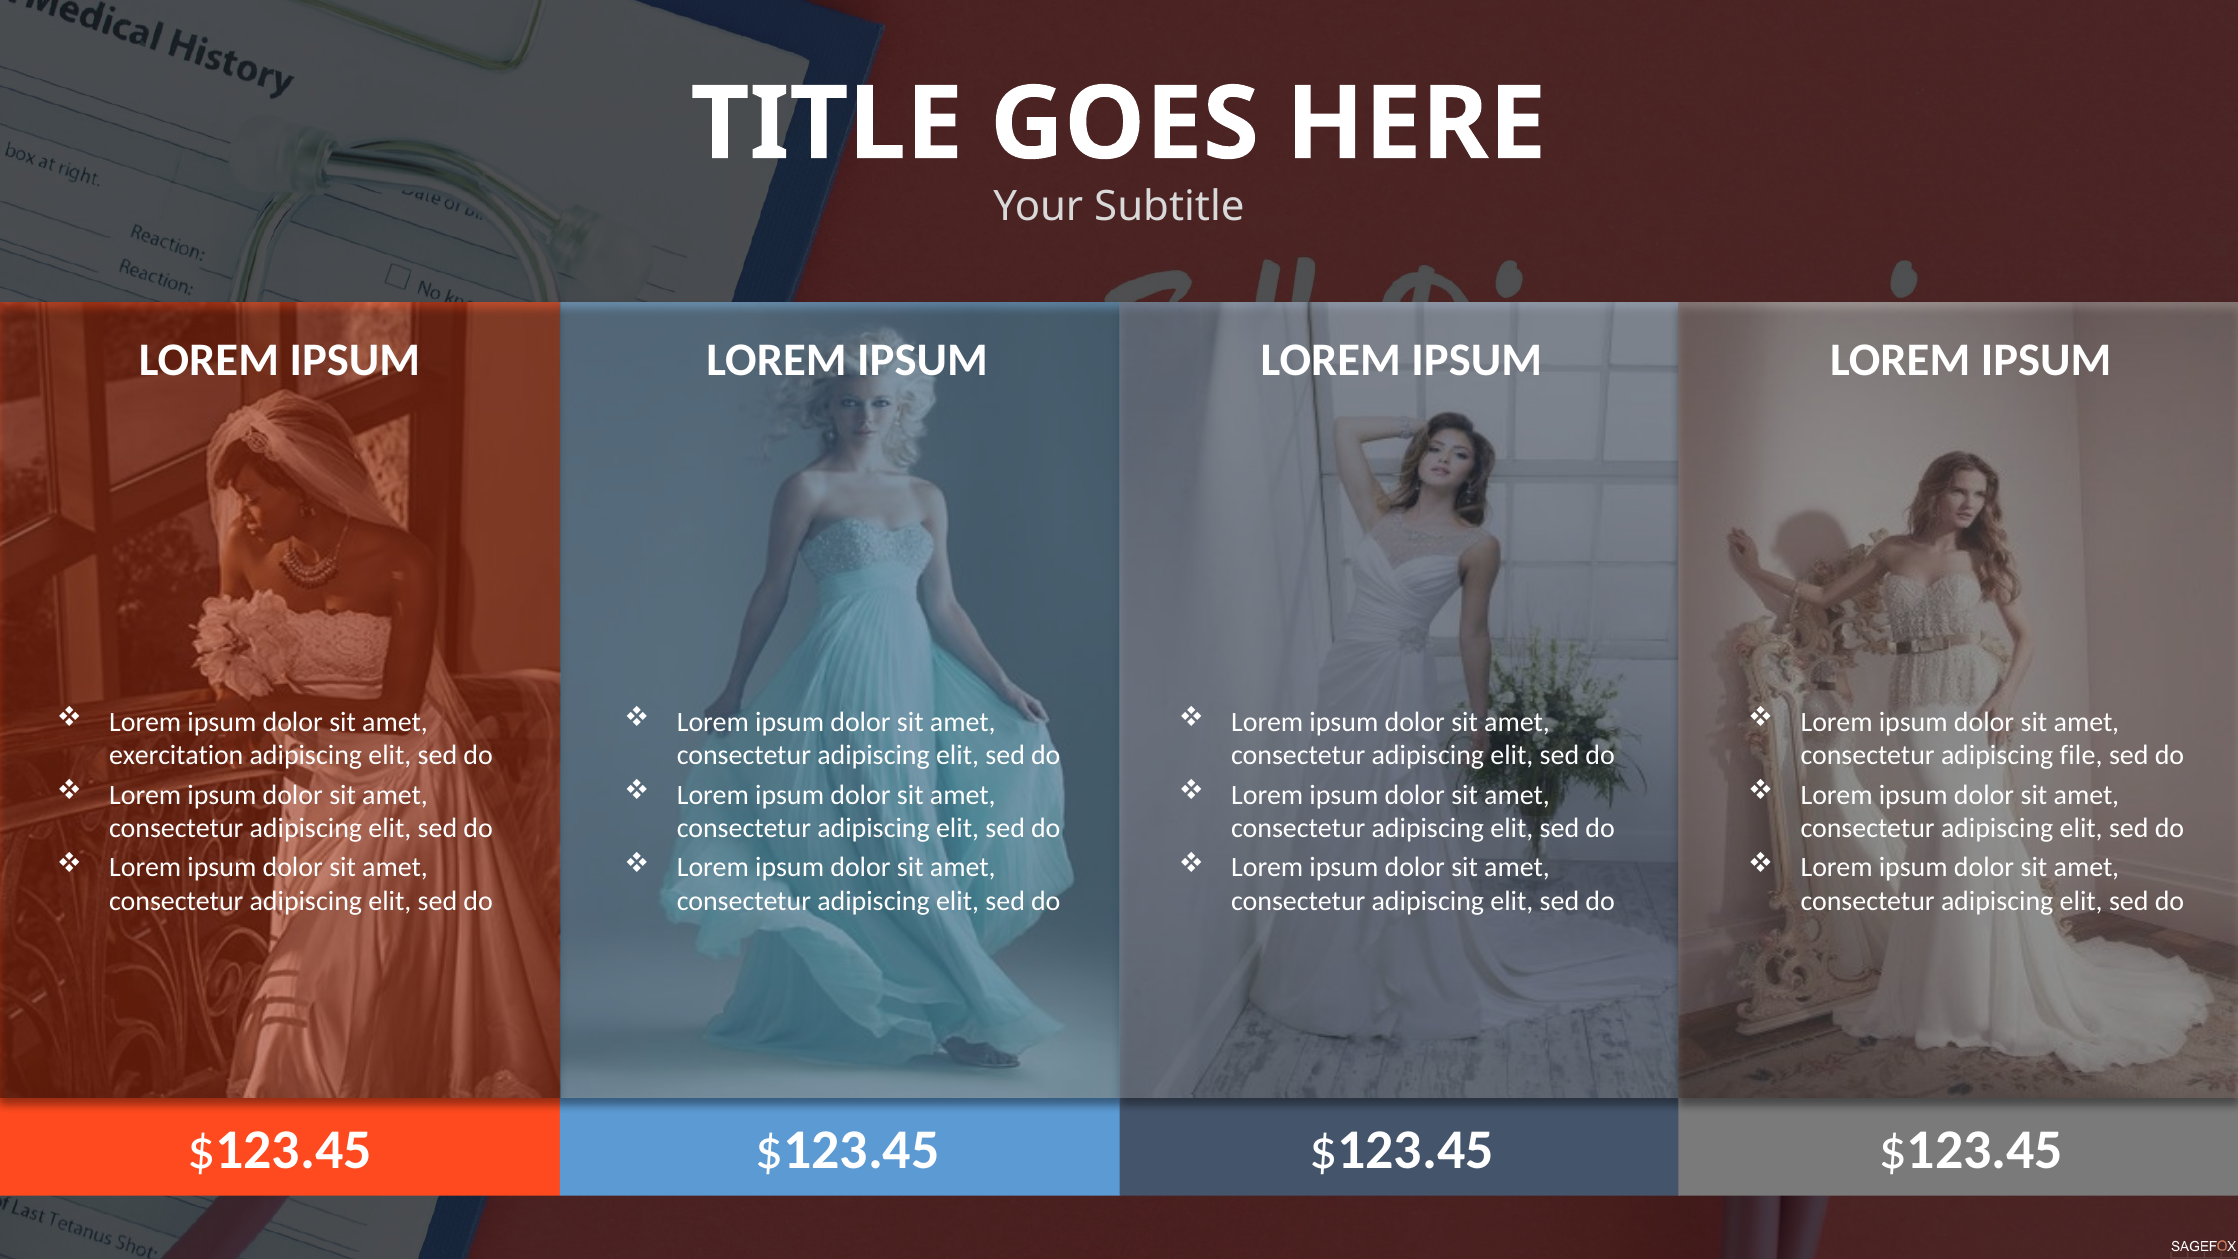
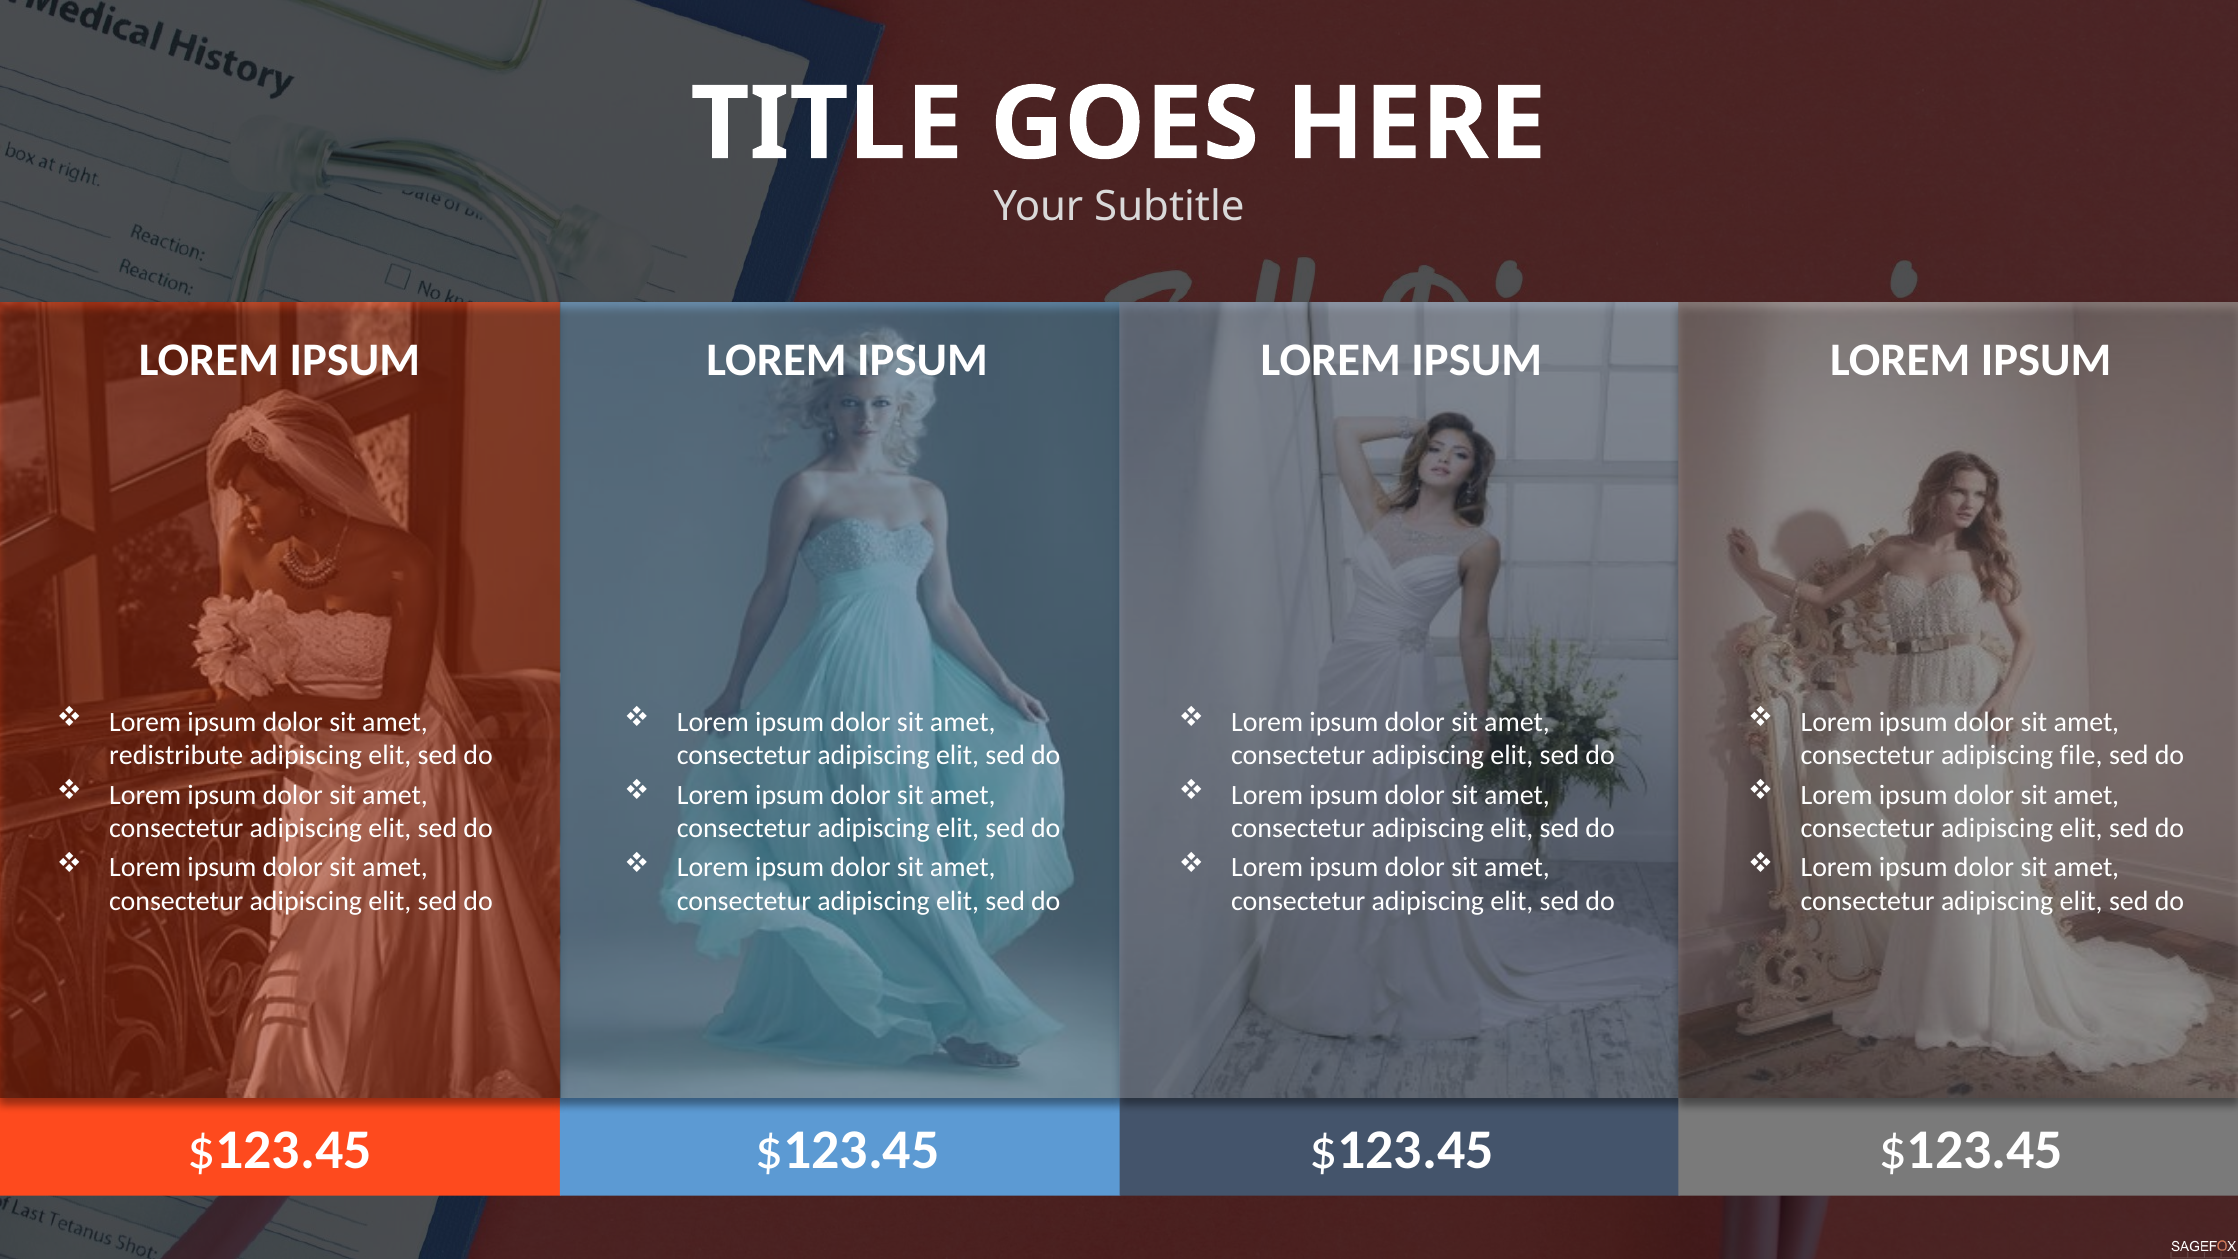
exercitation: exercitation -> redistribute
